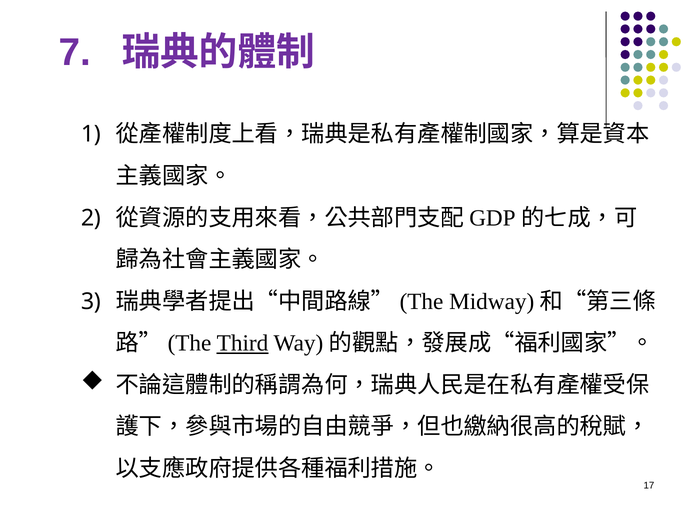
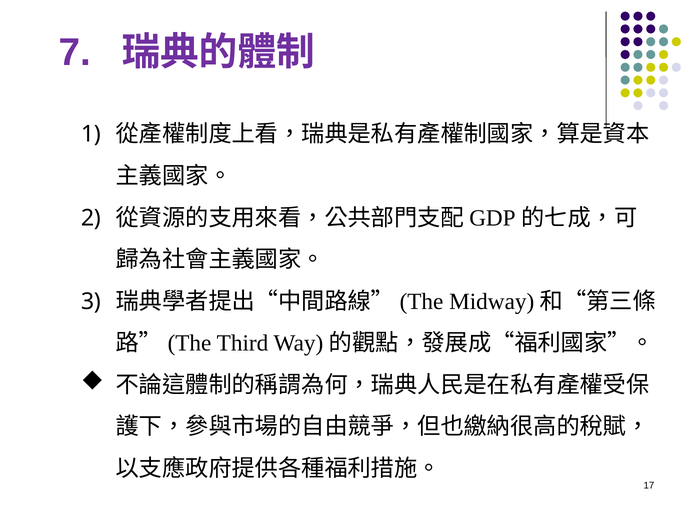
Third underline: present -> none
